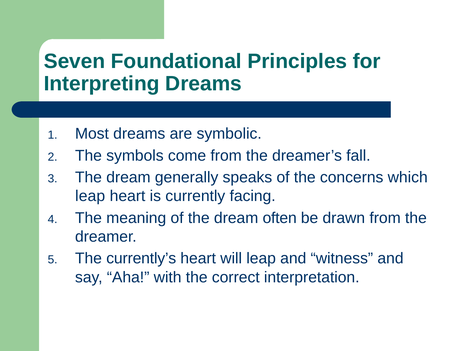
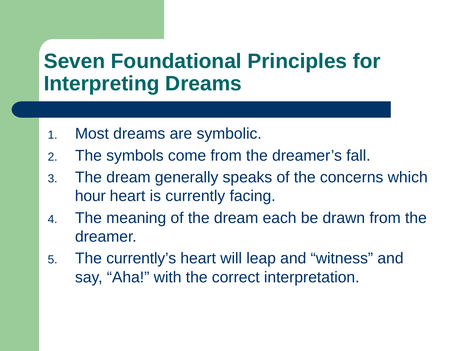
leap at (90, 197): leap -> hour
often: often -> each
